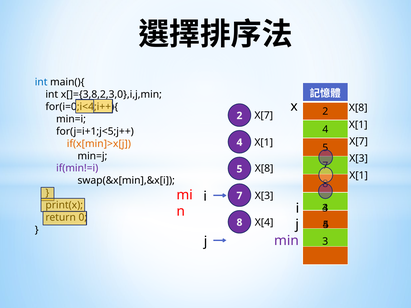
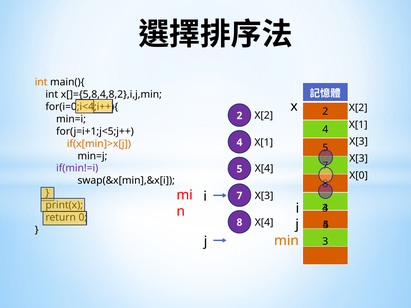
int at (41, 82) colour: blue -> orange
x[]={3,8,2,3,0},i,j,min: x[]={3,8,2,3,0},i,j,min -> x[]={5,8,4,8,2},i,j,min
X[8 at (358, 108): X[8 -> X[2
X[7 at (264, 116): X[7 -> X[2
X[7 at (359, 142): X[7 -> X[3
X[8 at (264, 169): X[8 -> X[4
X[1 at (359, 175): X[1 -> X[0
min colour: purple -> orange
